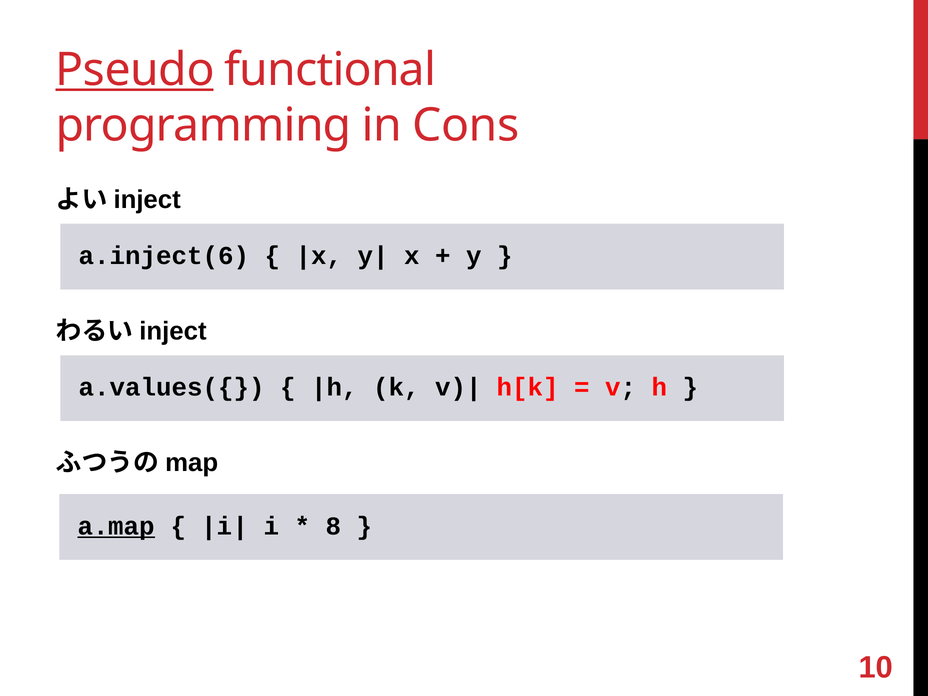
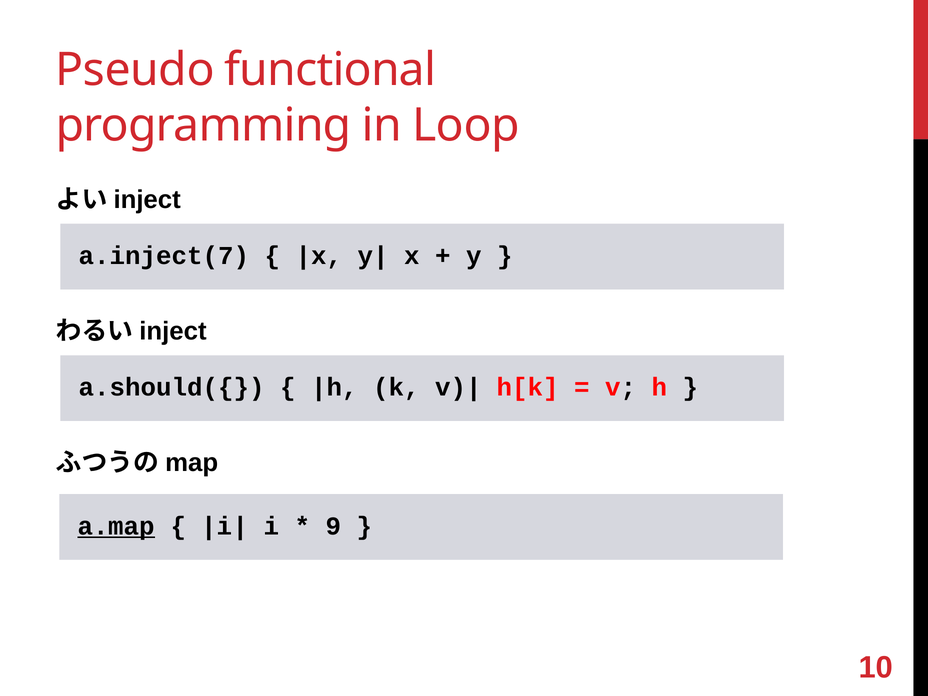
Pseudo underline: present -> none
Cons: Cons -> Loop
a.inject(6: a.inject(6 -> a.inject(7
a.values({: a.values({ -> a.should({
8: 8 -> 9
